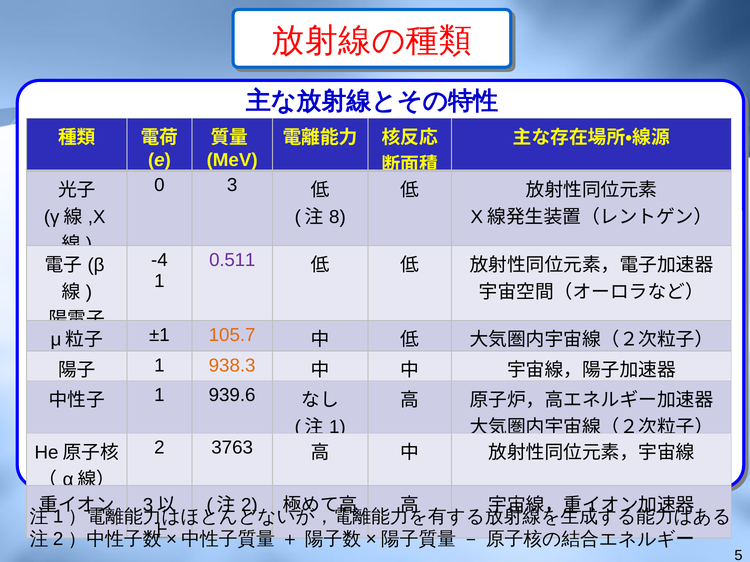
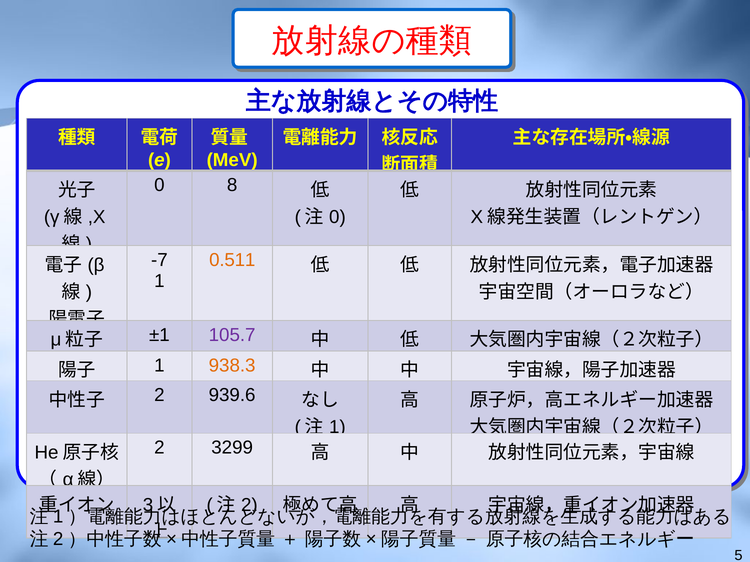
3: 3 -> 8
8 at (337, 217): 8 -> 0
-4: -4 -> -7
0.511 colour: purple -> orange
105.7 colour: orange -> purple
1 at (159, 396): 1 -> 2
3763: 3763 -> 3299
